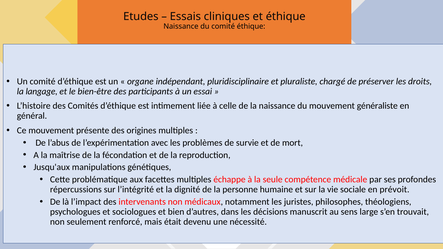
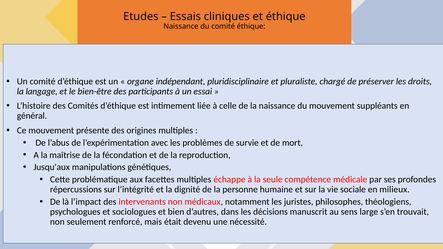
généraliste: généraliste -> suppléants
prévoit: prévoit -> milieux
